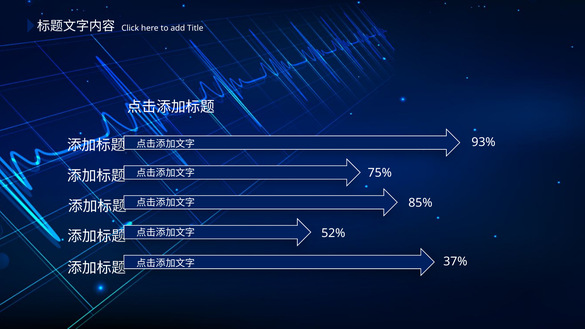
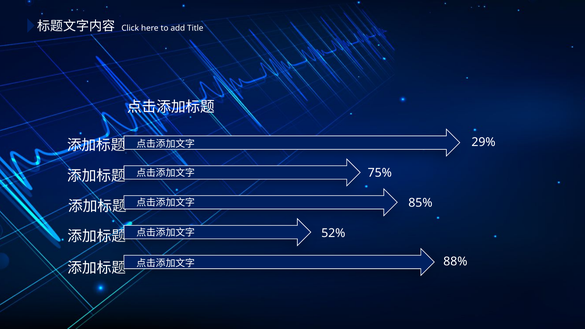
93%: 93% -> 29%
37%: 37% -> 88%
